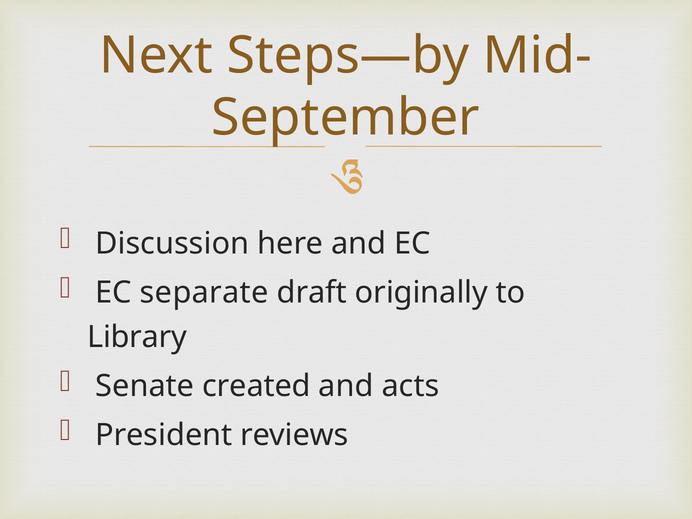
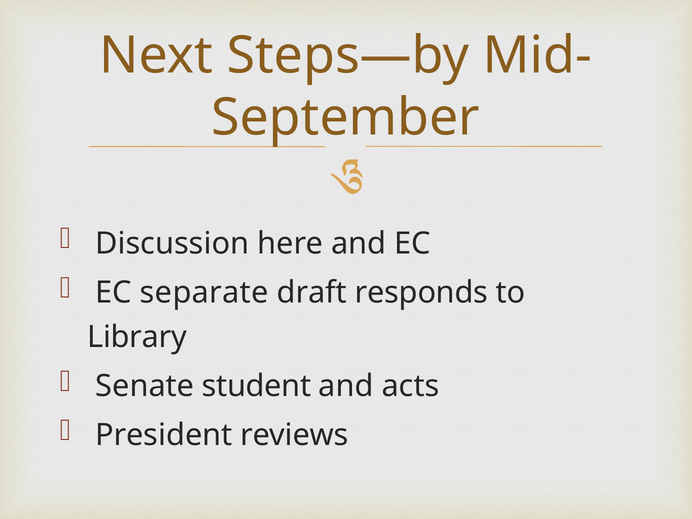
originally: originally -> responds
created: created -> student
